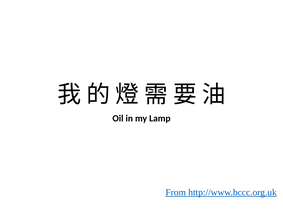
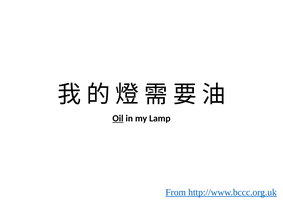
Oil underline: none -> present
